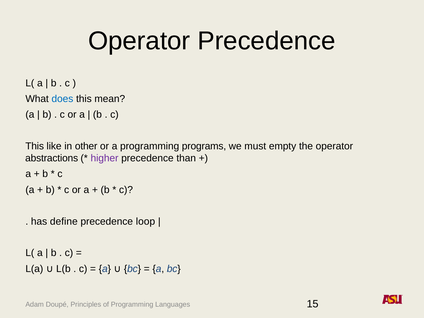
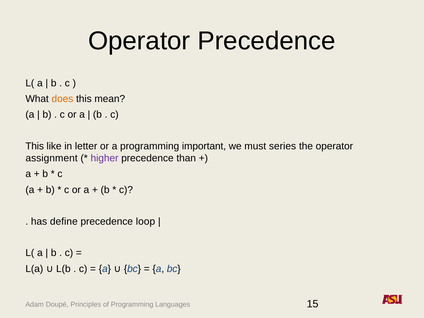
does colour: blue -> orange
other: other -> letter
programs: programs -> important
empty: empty -> series
abstractions: abstractions -> assignment
